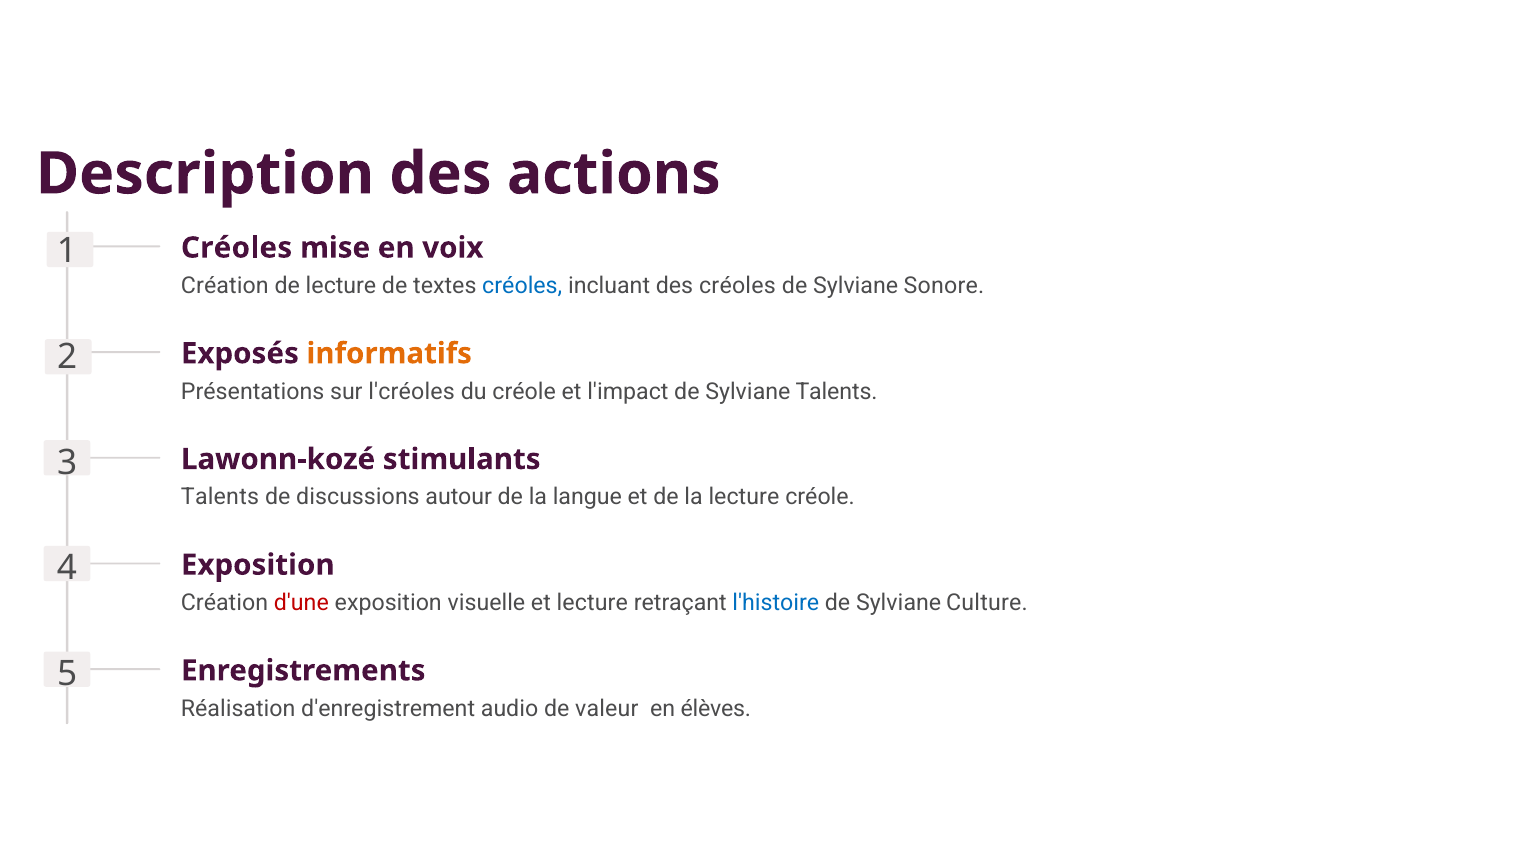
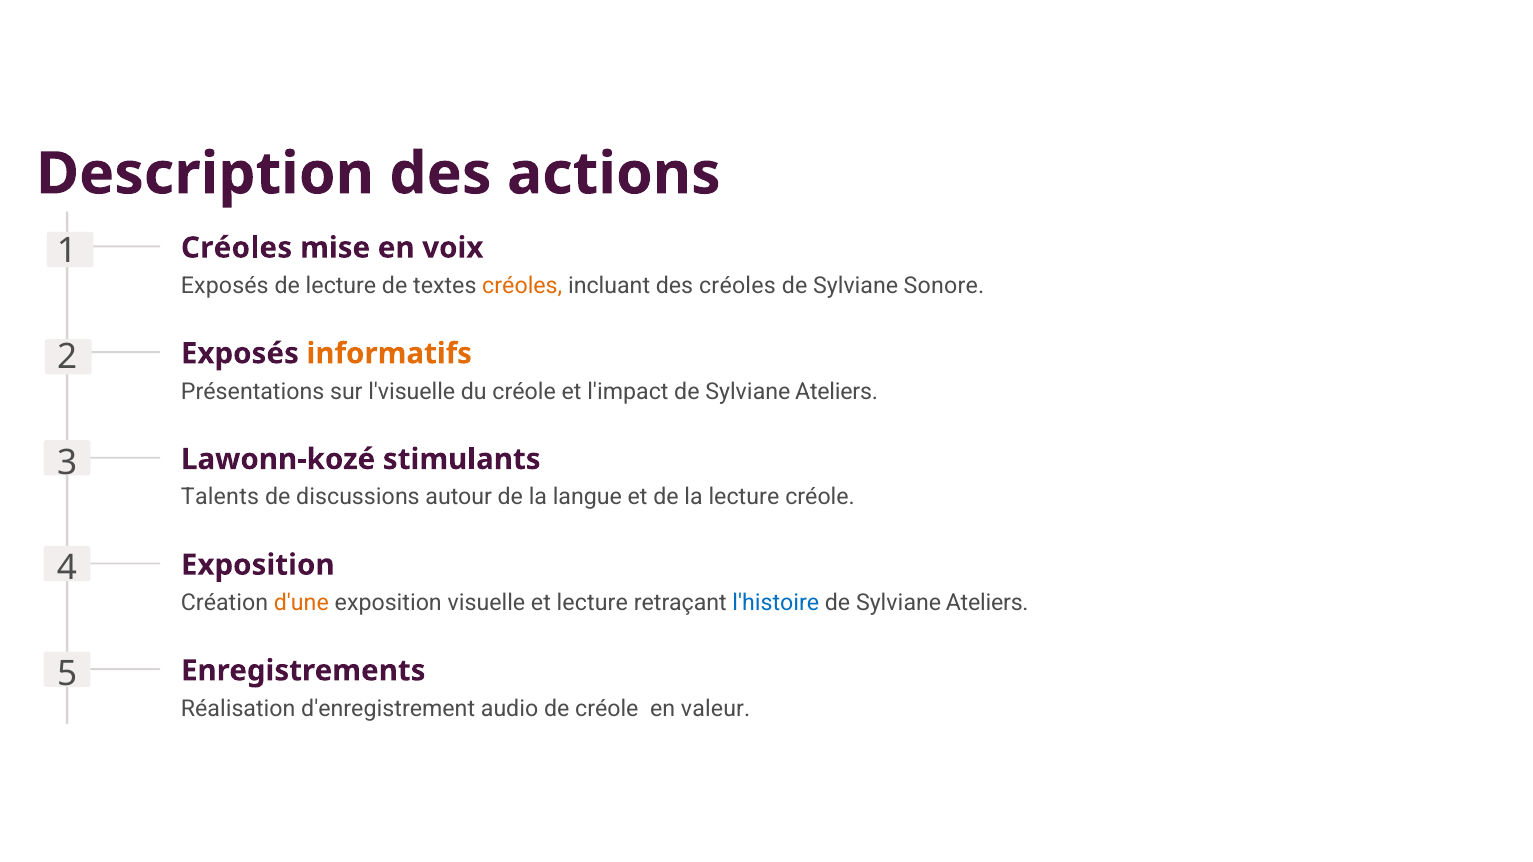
Création at (225, 286): Création -> Exposés
créoles at (522, 286) colour: blue -> orange
l'créoles: l'créoles -> l'visuelle
l'impact de Sylviane Talents: Talents -> Ateliers
d'une colour: red -> orange
Culture at (987, 603): Culture -> Ateliers
de valeur: valeur -> créole
élèves: élèves -> valeur
